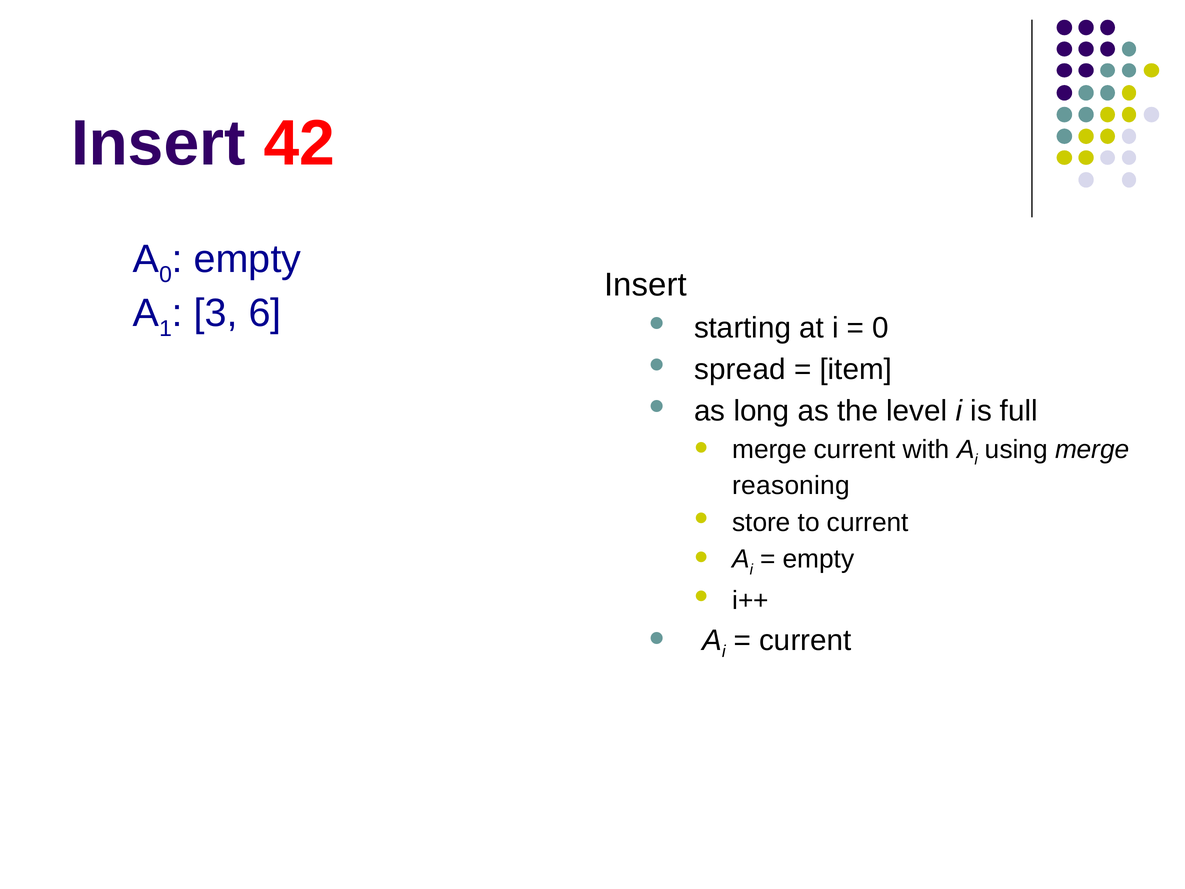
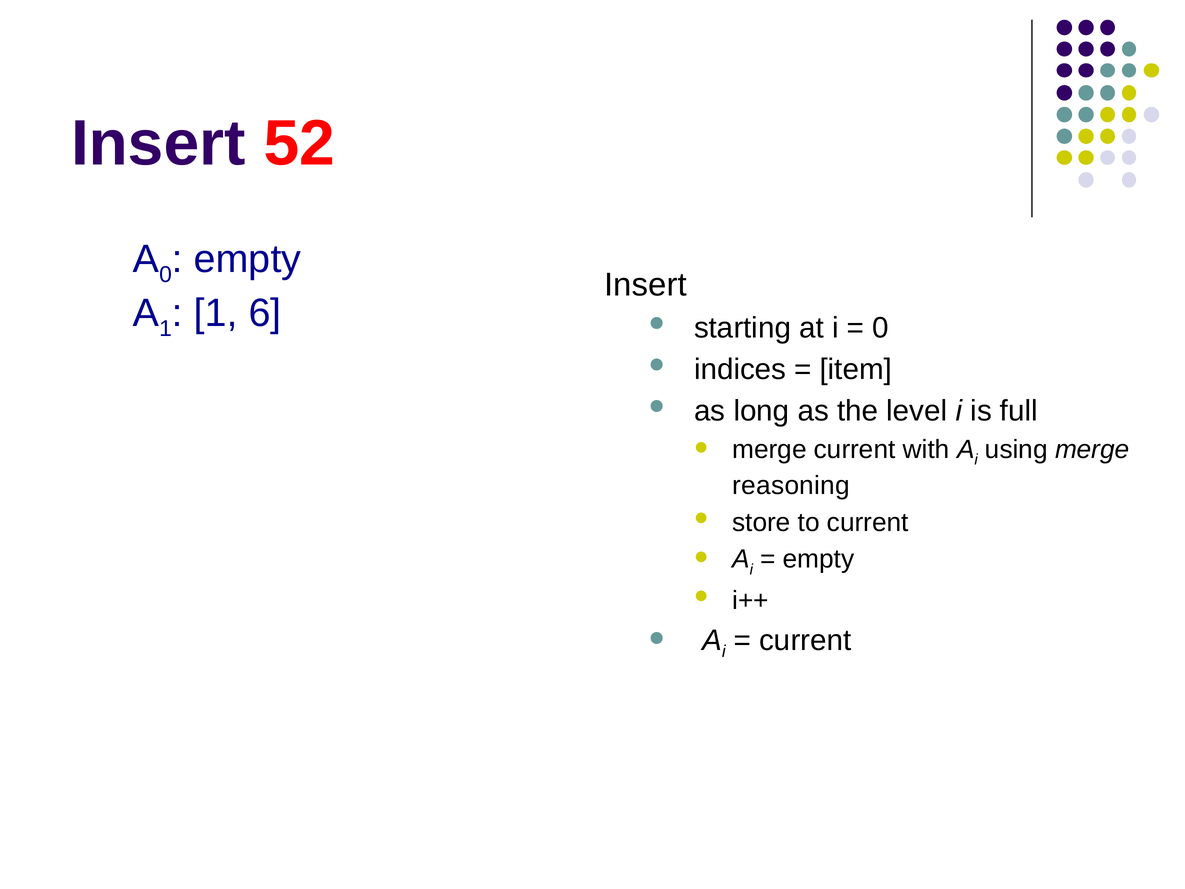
42: 42 -> 52
3 at (216, 313): 3 -> 1
spread: spread -> indices
